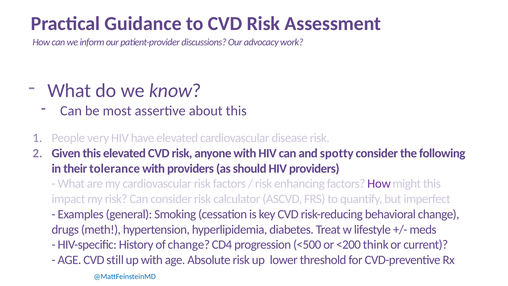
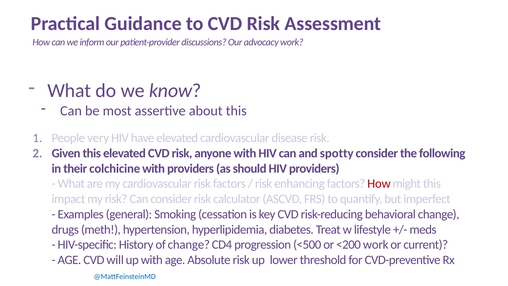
tolerance: tolerance -> colchicine
How at (379, 184) colour: purple -> red
<200 think: think -> work
still: still -> will
